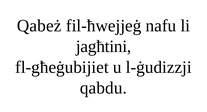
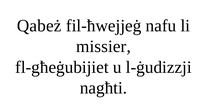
jagħtini: jagħtini -> missier
qabdu: qabdu -> nagħti
